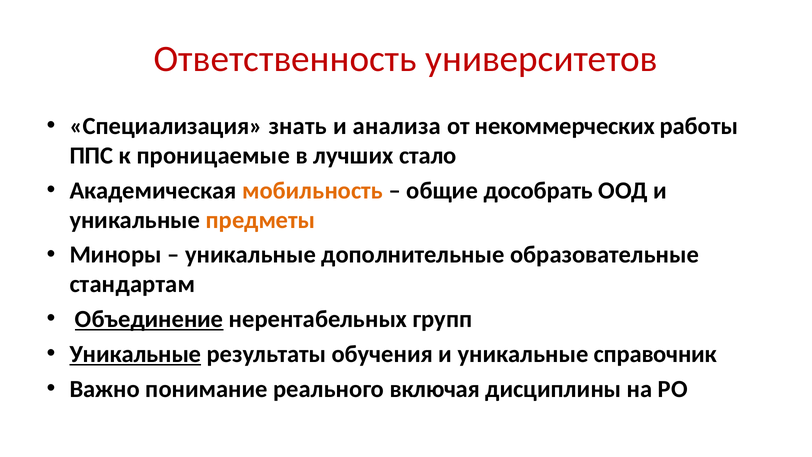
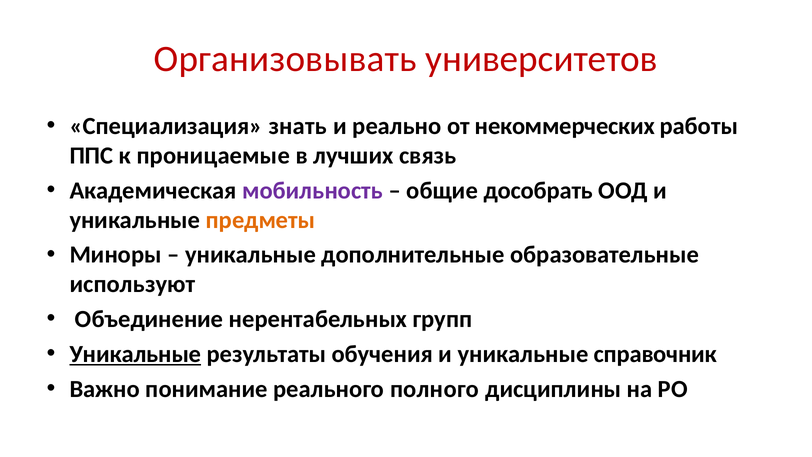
Ответственность: Ответственность -> Организовывать
анализа: анализа -> реально
стало: стало -> связь
мобильность colour: orange -> purple
стандартам: стандартам -> используют
Объединение underline: present -> none
включая: включая -> полного
